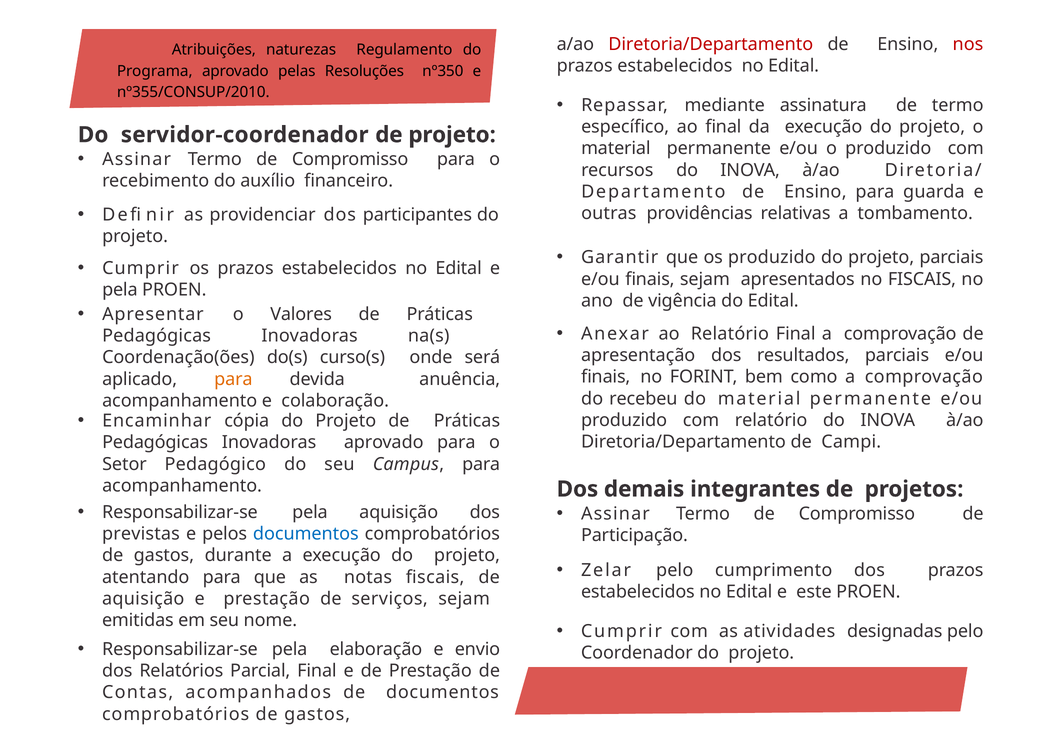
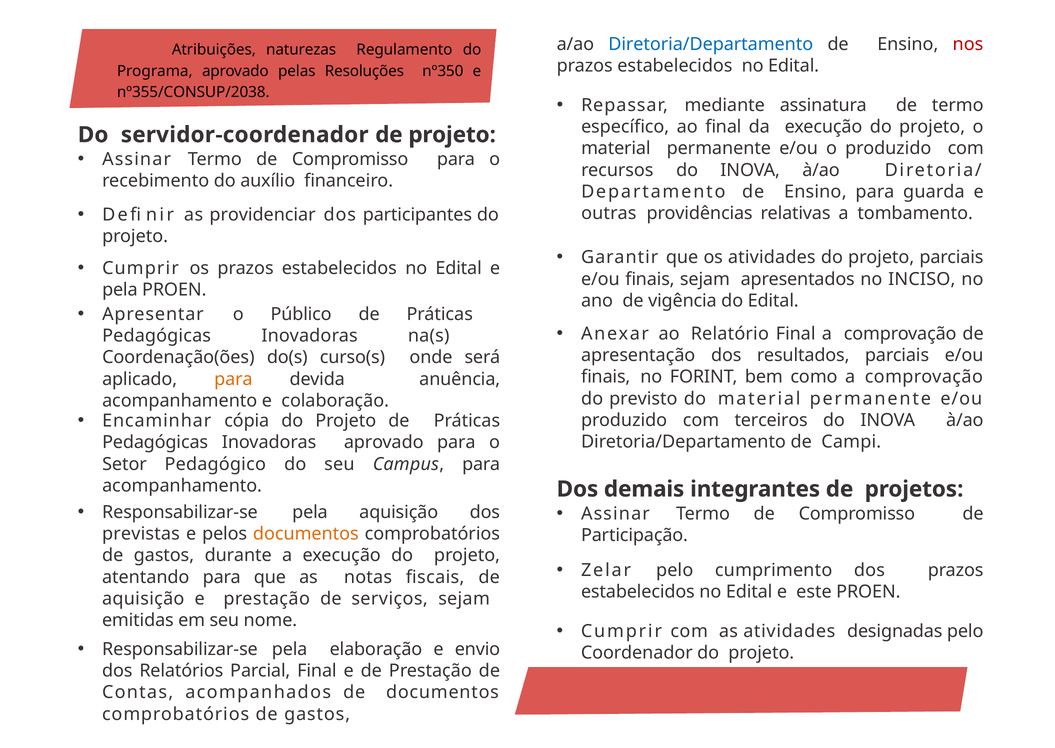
Diretoria/Departamento at (711, 44) colour: red -> blue
nº355/CONSUP/2010: nº355/CONSUP/2010 -> nº355/CONSUP/2038
os produzido: produzido -> atividades
no FISCAIS: FISCAIS -> INCISO
Valores: Valores -> Público
recebeu: recebeu -> previsto
com relatório: relatório -> terceiros
documentos at (306, 534) colour: blue -> orange
